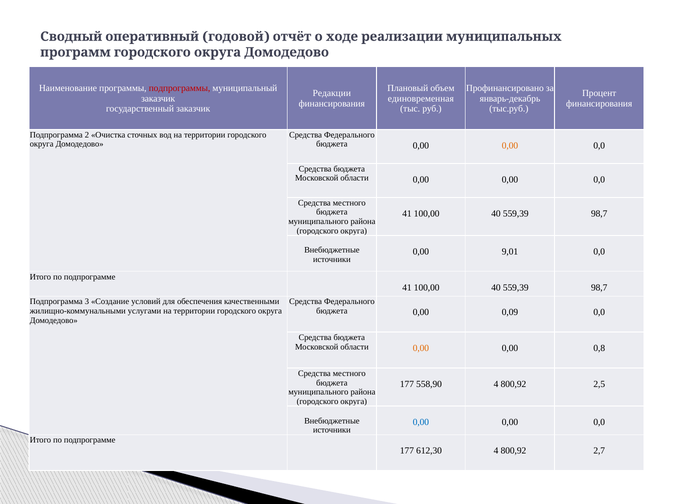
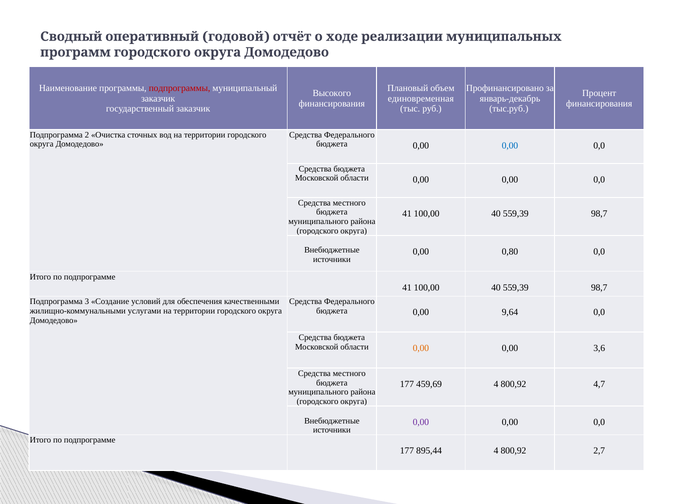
Редакции: Редакции -> Высокого
0,00 at (510, 146) colour: orange -> blue
9,01: 9,01 -> 0,80
0,09: 0,09 -> 9,64
0,8: 0,8 -> 3,6
558,90: 558,90 -> 459,69
2,5: 2,5 -> 4,7
0,00 at (421, 423) colour: blue -> purple
612,30: 612,30 -> 895,44
